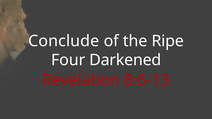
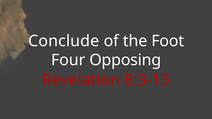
Ripe: Ripe -> Foot
Darkened: Darkened -> Opposing
8:6-13: 8:6-13 -> 8:3-13
